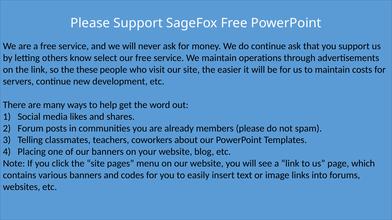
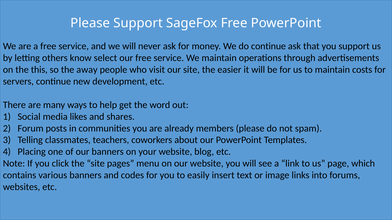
the link: link -> this
these: these -> away
